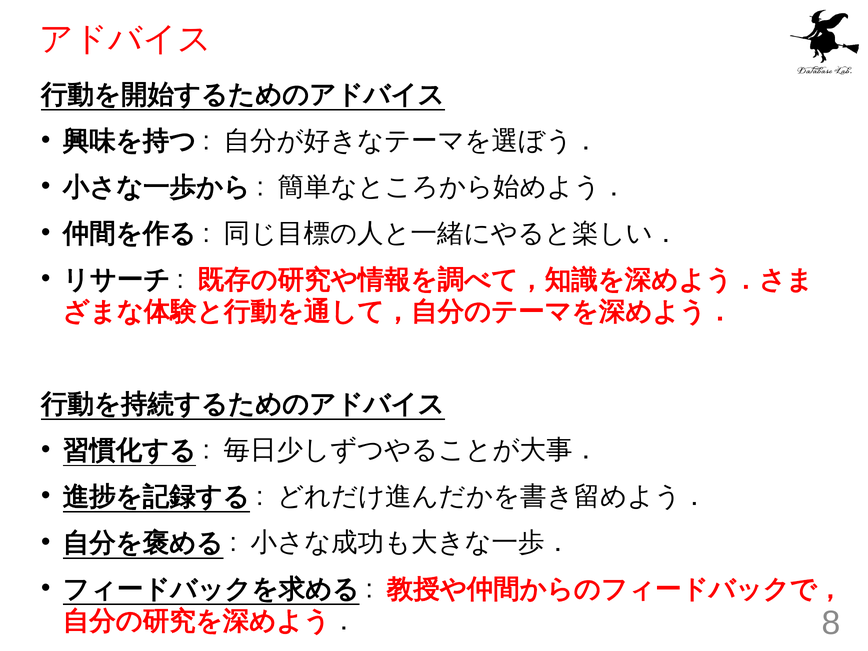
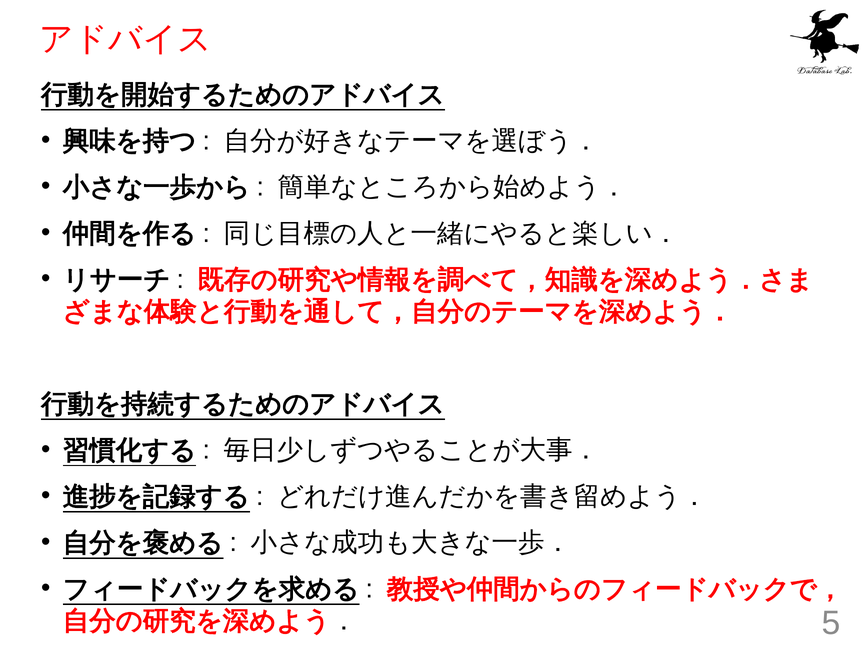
8: 8 -> 5
